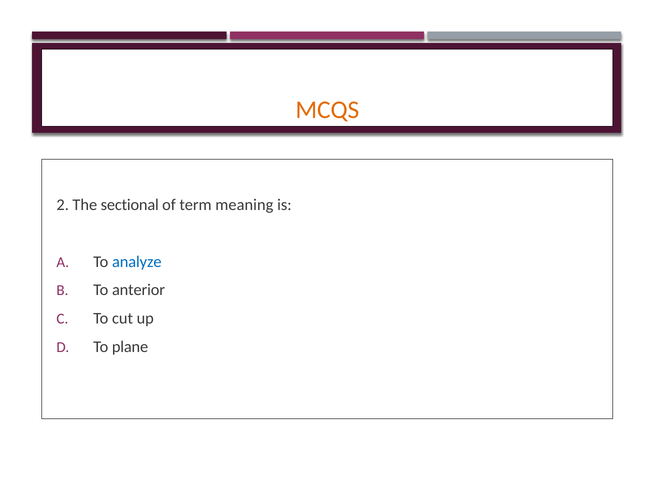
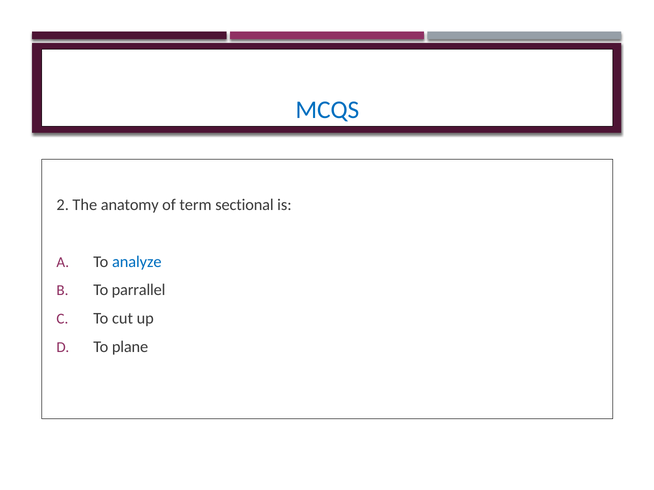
MCQS colour: orange -> blue
sectional: sectional -> anatomy
meaning: meaning -> sectional
anterior: anterior -> parrallel
